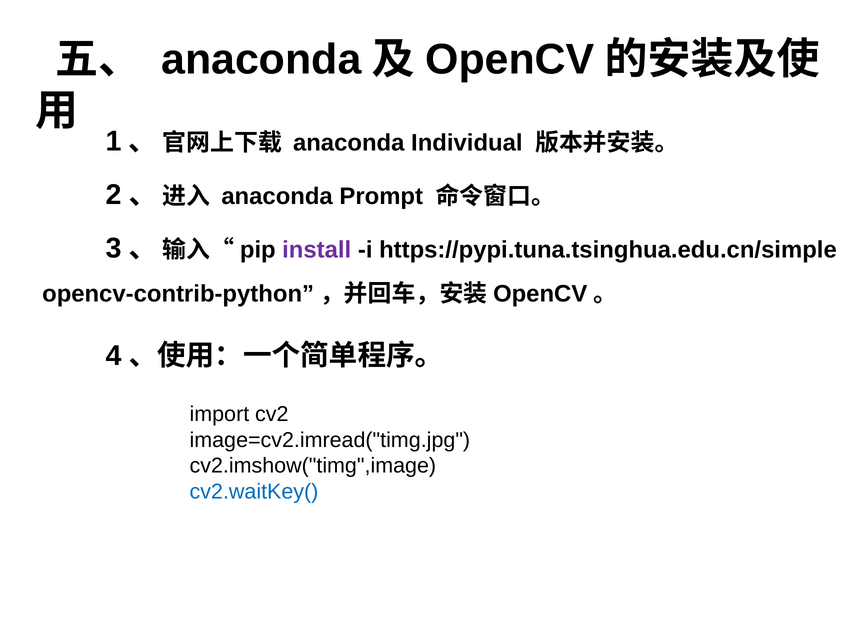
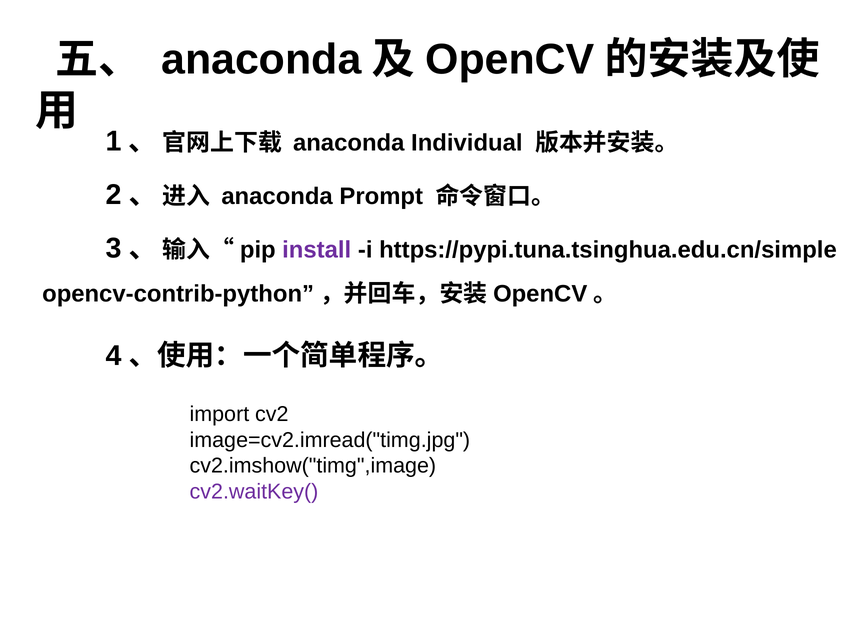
cv2.waitKey( colour: blue -> purple
